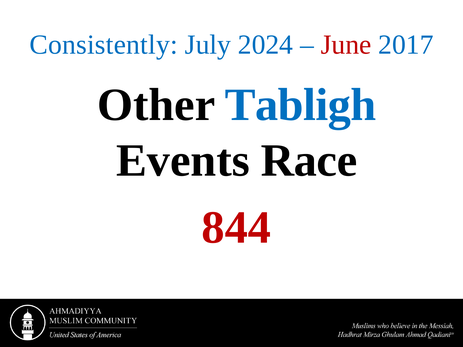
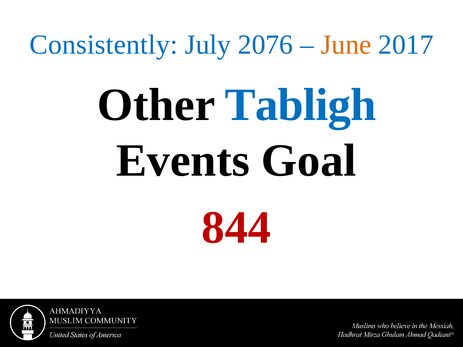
2024: 2024 -> 2076
June colour: red -> orange
Race: Race -> Goal
